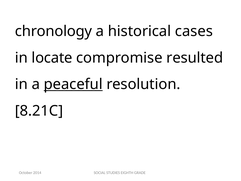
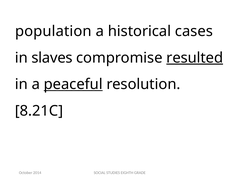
chronology: chronology -> population
locate: locate -> slaves
resulted underline: none -> present
